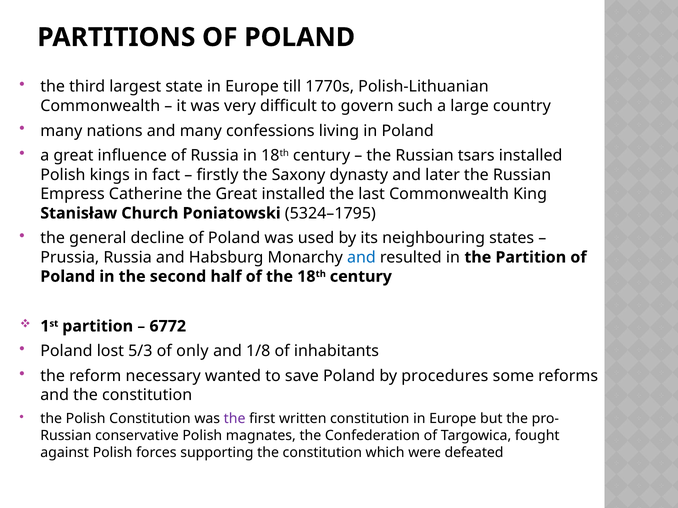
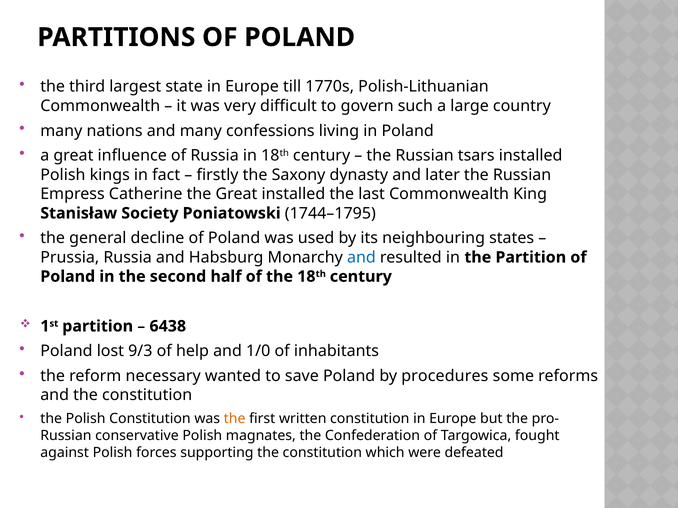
Church: Church -> Society
5324–1795: 5324–1795 -> 1744–1795
6772: 6772 -> 6438
5/3: 5/3 -> 9/3
only: only -> help
1/8: 1/8 -> 1/0
the at (235, 419) colour: purple -> orange
